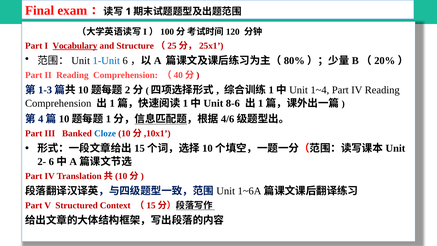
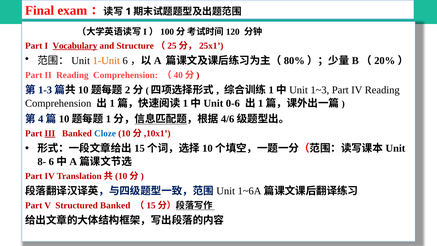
1-Unit colour: blue -> orange
1~4: 1~4 -> 1~3
8-6: 8-6 -> 0-6
III underline: none -> present
2-: 2- -> 8-
Structured Context: Context -> Banked
